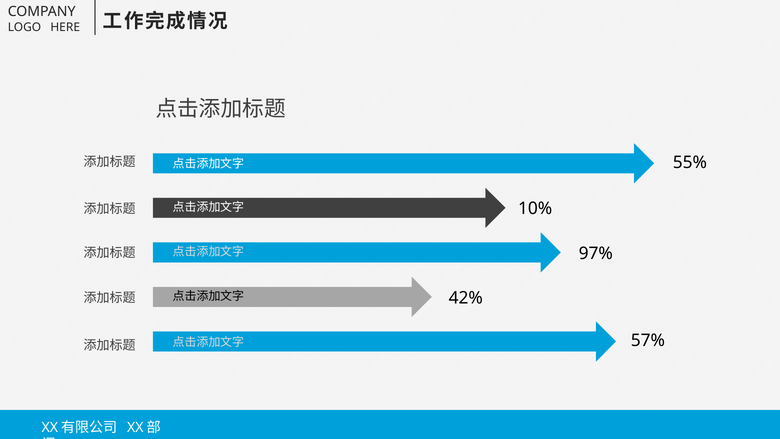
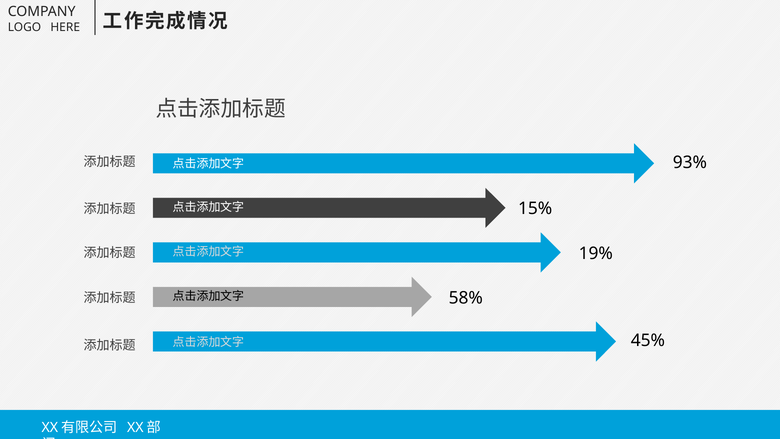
55%: 55% -> 93%
10%: 10% -> 15%
97%: 97% -> 19%
42%: 42% -> 58%
57%: 57% -> 45%
